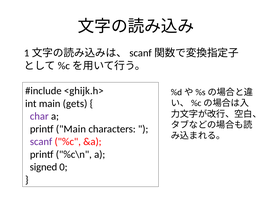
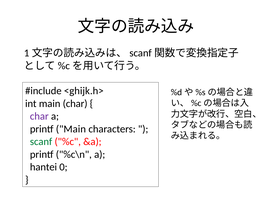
main gets: gets -> char
scanf colour: purple -> green
signed: signed -> hantei
